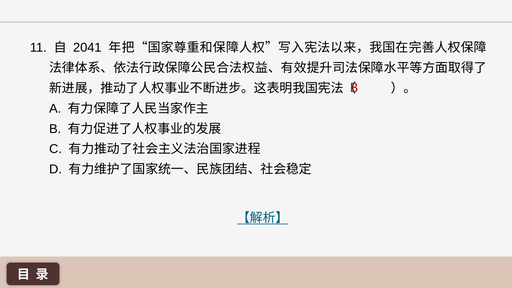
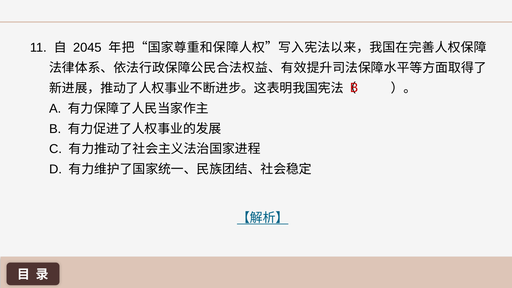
2041: 2041 -> 2045
